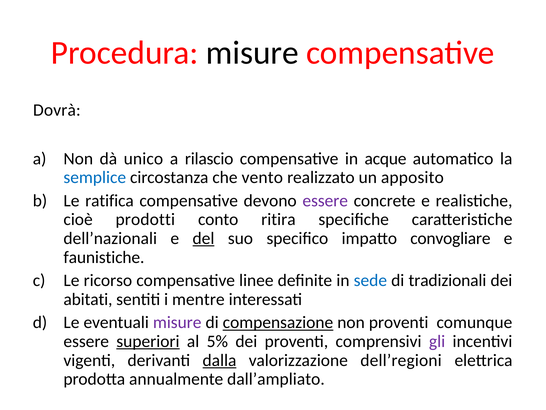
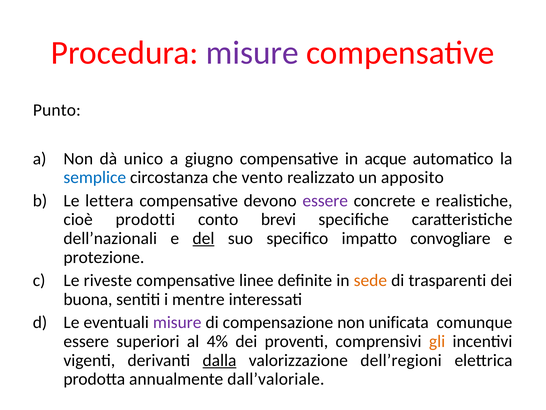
misure at (252, 53) colour: black -> purple
Dovrà: Dovrà -> Punto
rilascio: rilascio -> giugno
ratifica: ratifica -> lettera
ritira: ritira -> brevi
faunistiche: faunistiche -> protezione
ricorso: ricorso -> riveste
sede colour: blue -> orange
tradizionali: tradizionali -> trasparenti
abitati: abitati -> buona
compensazione underline: present -> none
non proventi: proventi -> unificata
superiori underline: present -> none
5%: 5% -> 4%
gli colour: purple -> orange
dall’ampliato: dall’ampliato -> dall’valoriale
